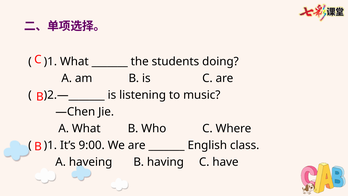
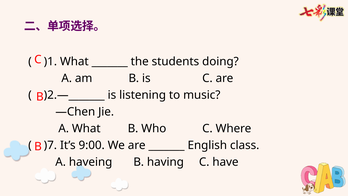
)1 at (50, 145): )1 -> )7
